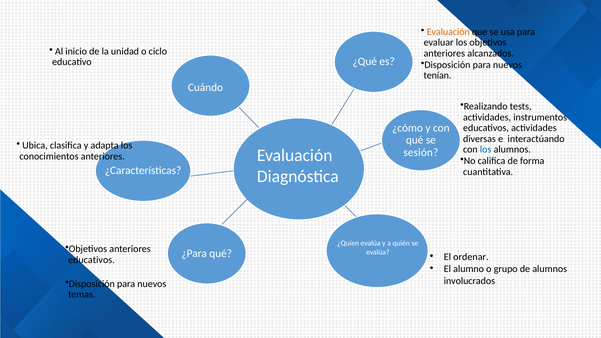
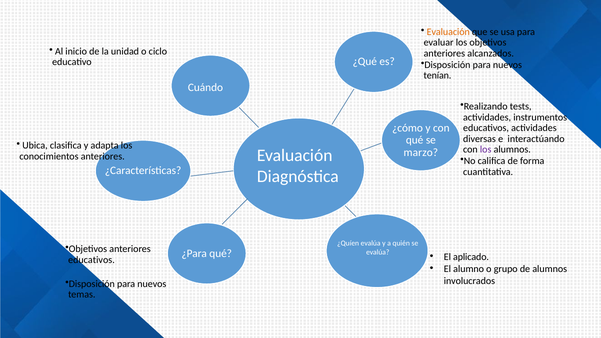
los at (486, 150) colour: blue -> purple
sesión: sesión -> marzo
ordenar: ordenar -> aplicado
